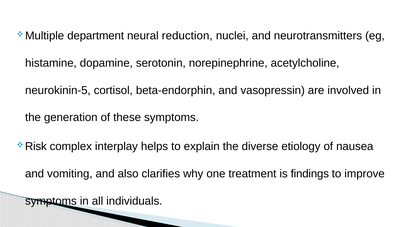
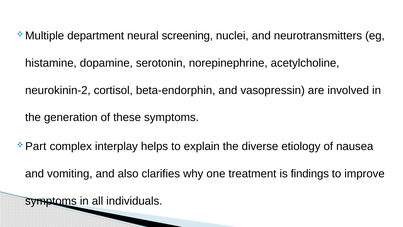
reduction: reduction -> screening
neurokinin-5: neurokinin-5 -> neurokinin-2
Risk: Risk -> Part
